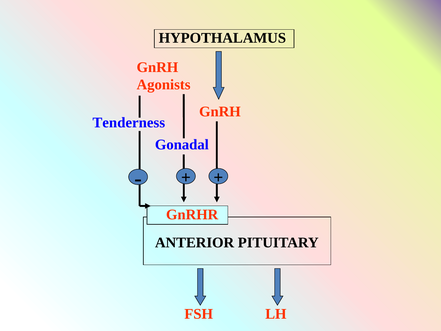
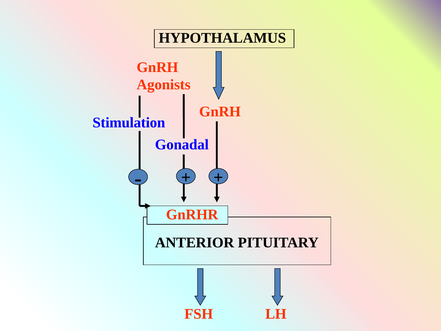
Tenderness: Tenderness -> Stimulation
